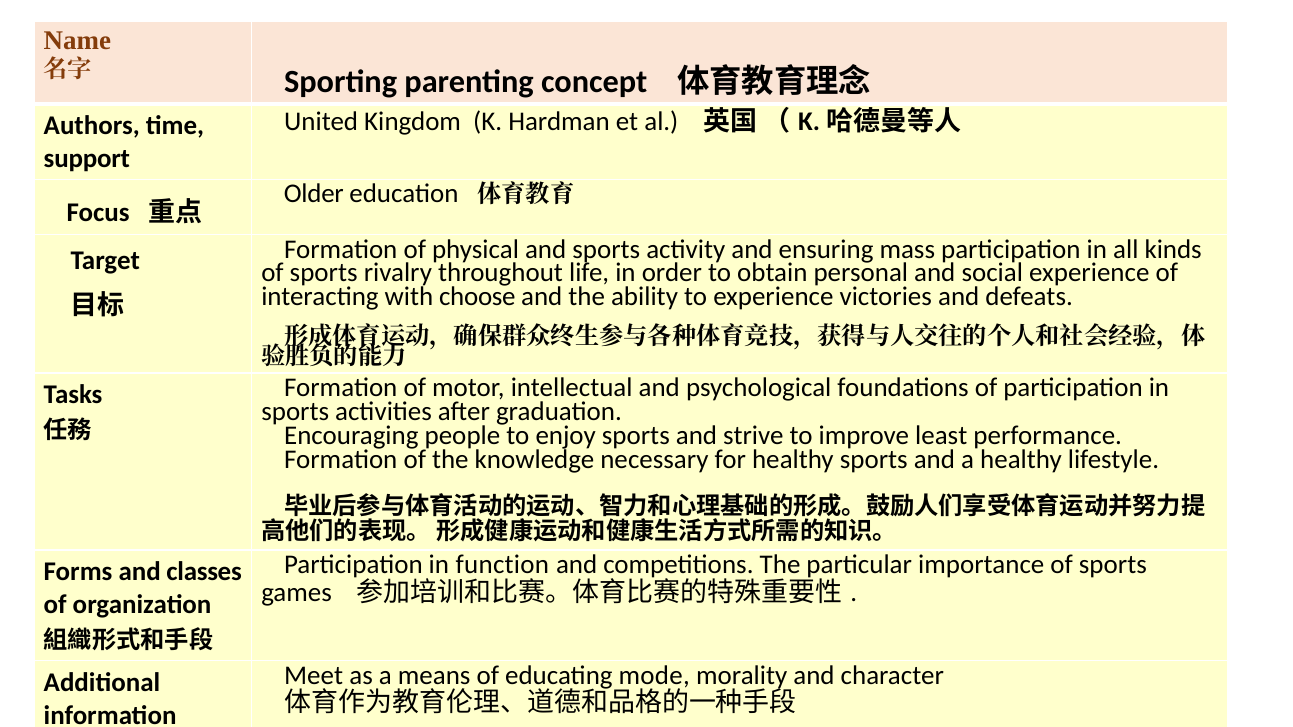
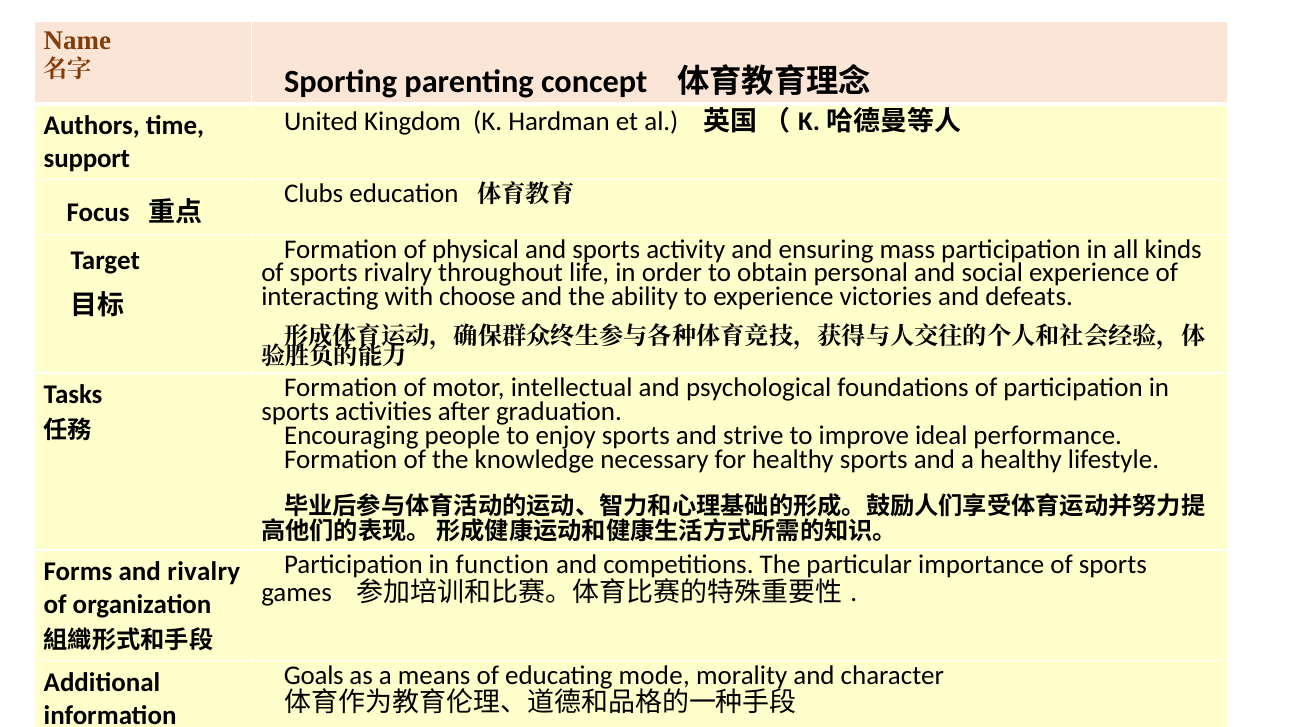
Older: Older -> Clubs
least: least -> ideal
and classes: classes -> rivalry
Meet: Meet -> Goals
